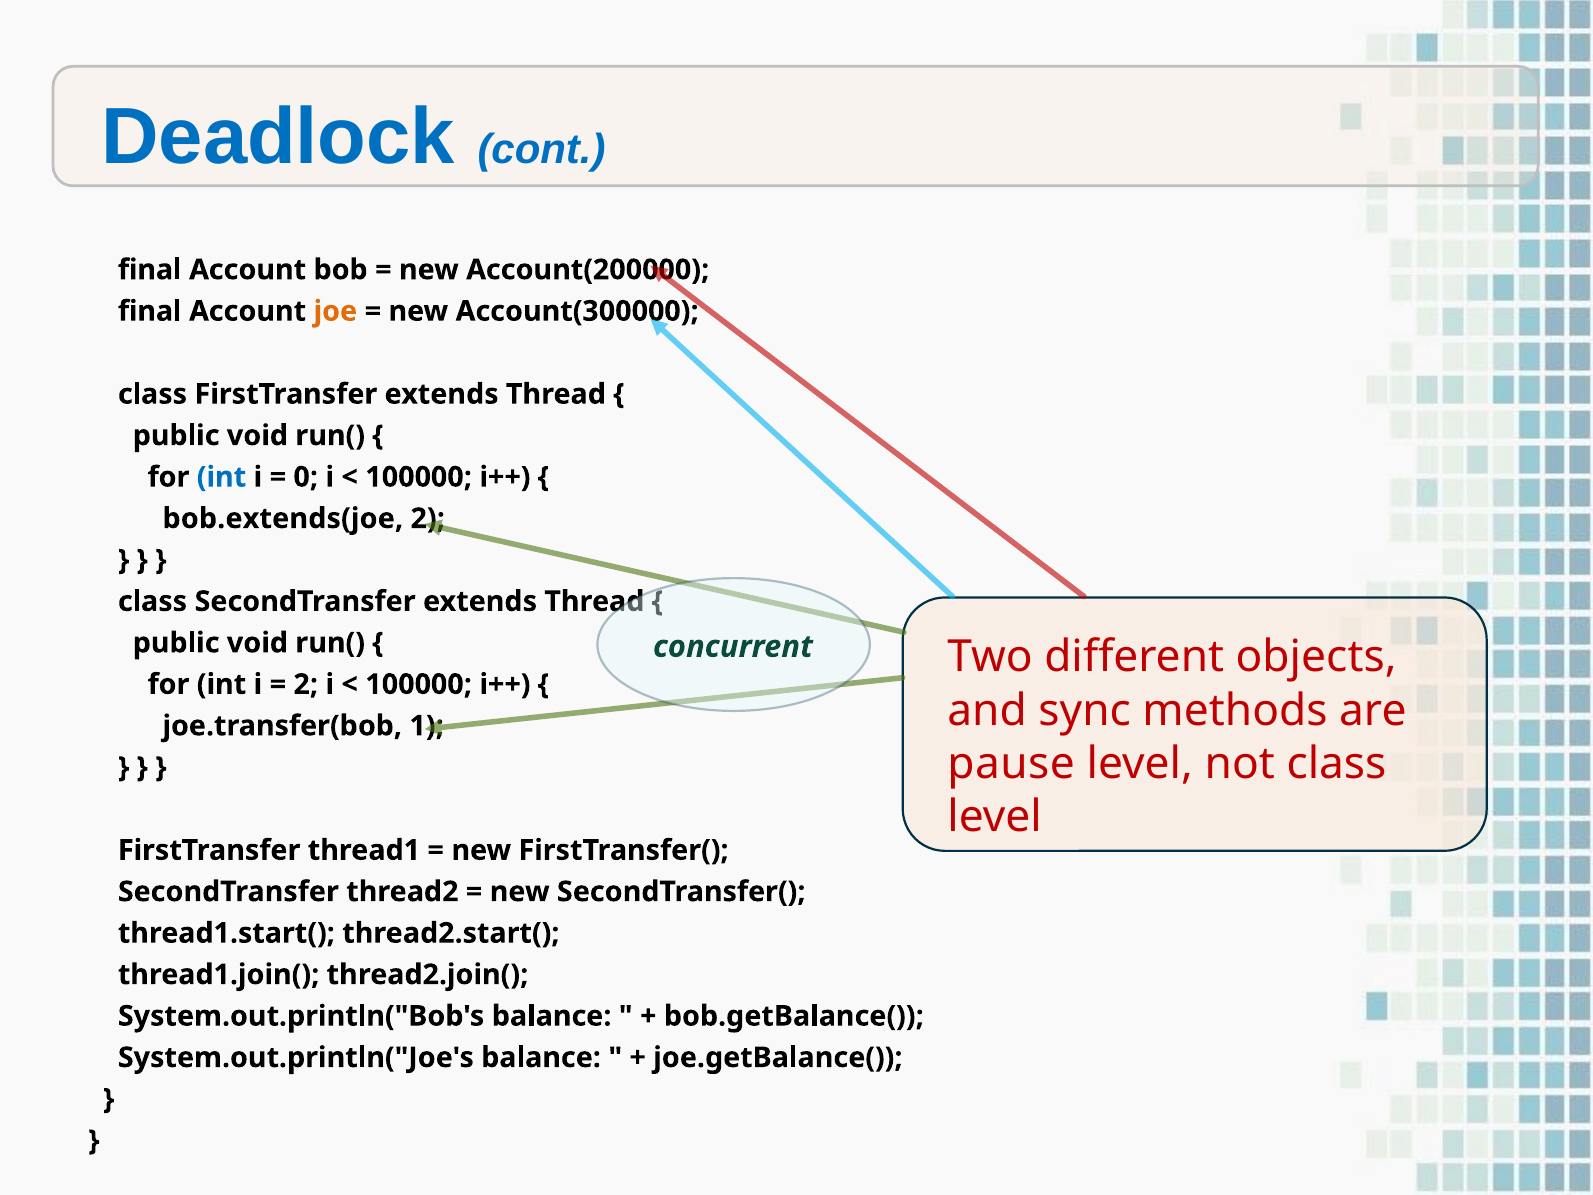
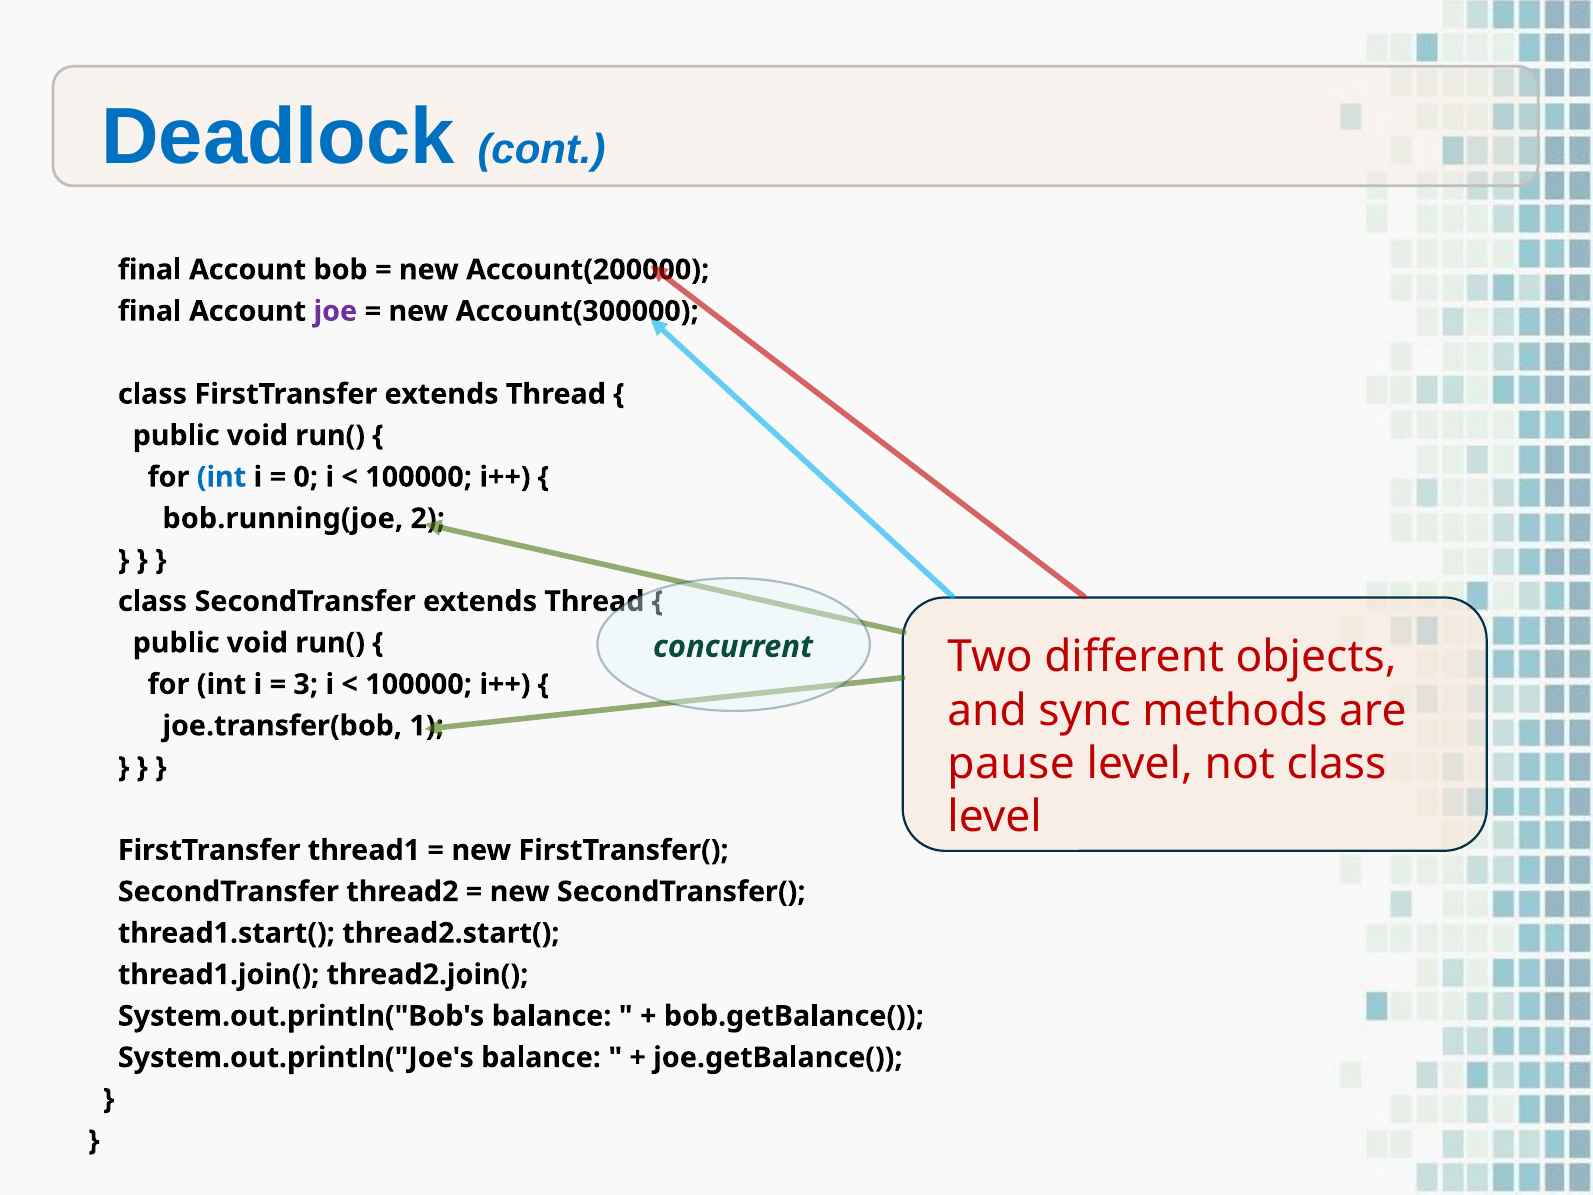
joe colour: orange -> purple
bob.extends(joe: bob.extends(joe -> bob.running(joe
2 at (306, 684): 2 -> 3
